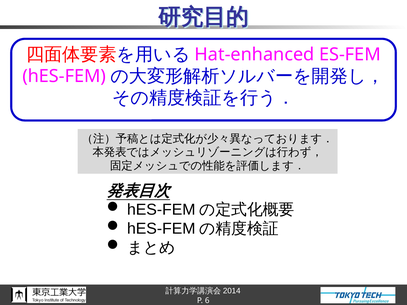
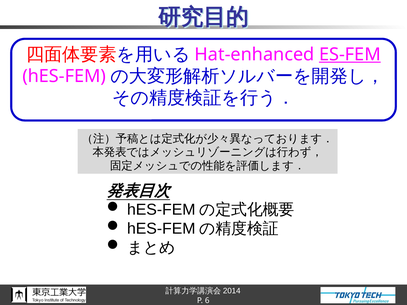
ES-FEM underline: none -> present
